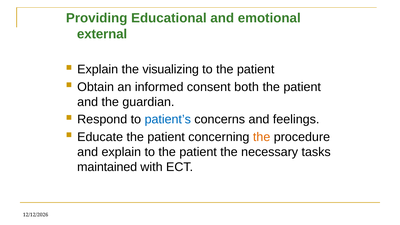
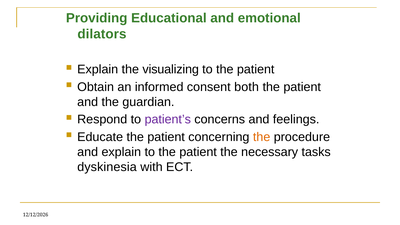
external: external -> dilators
patient’s colour: blue -> purple
maintained: maintained -> dyskinesia
